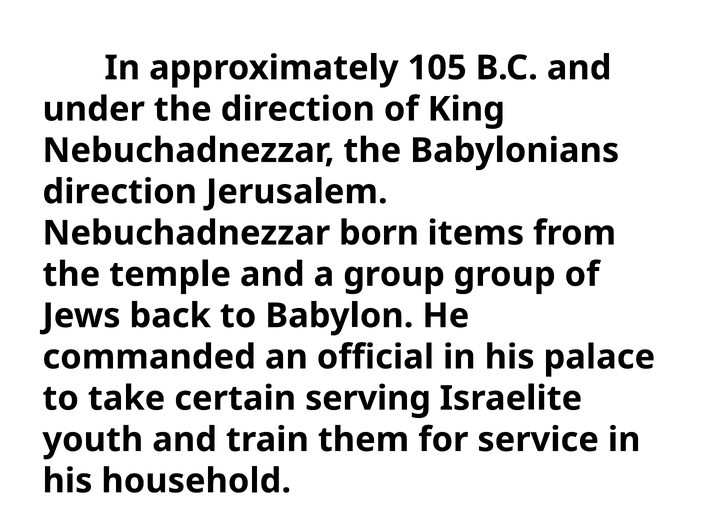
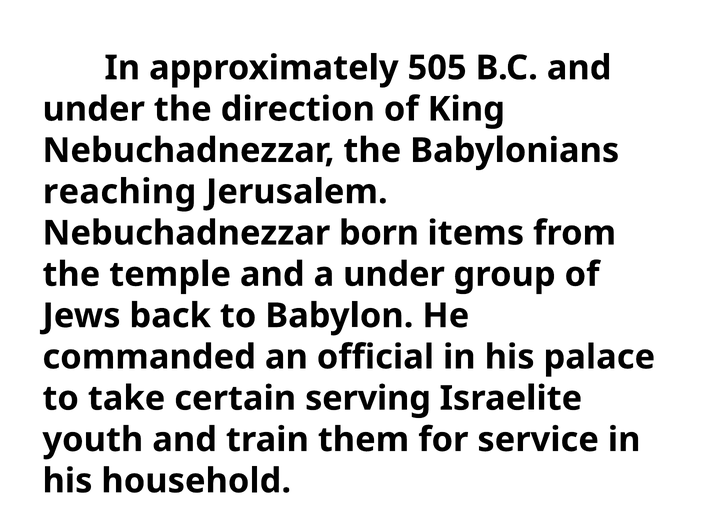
105: 105 -> 505
direction at (120, 192): direction -> reaching
a group: group -> under
